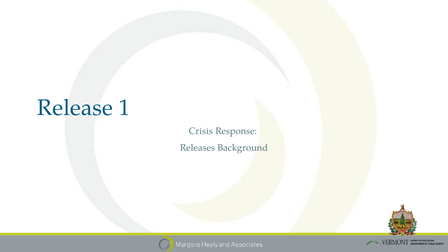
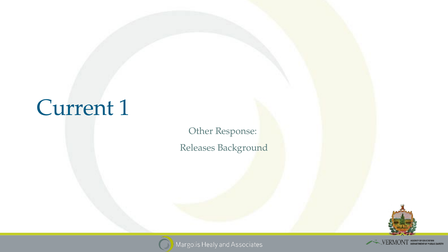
Release: Release -> Current
Crisis: Crisis -> Other
